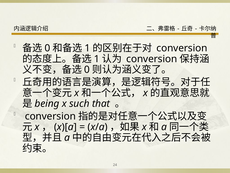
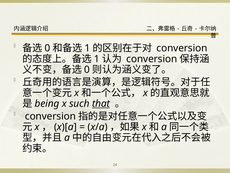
that underline: none -> present
